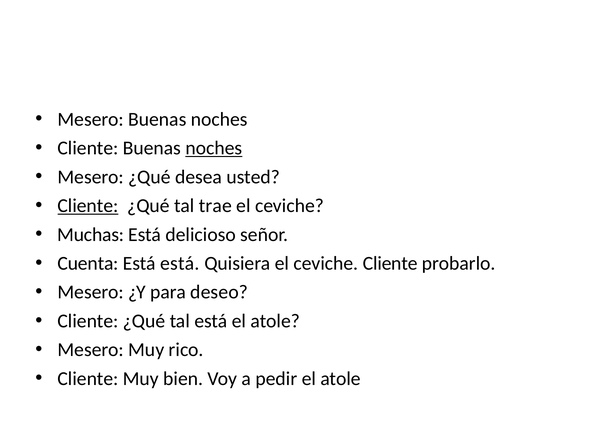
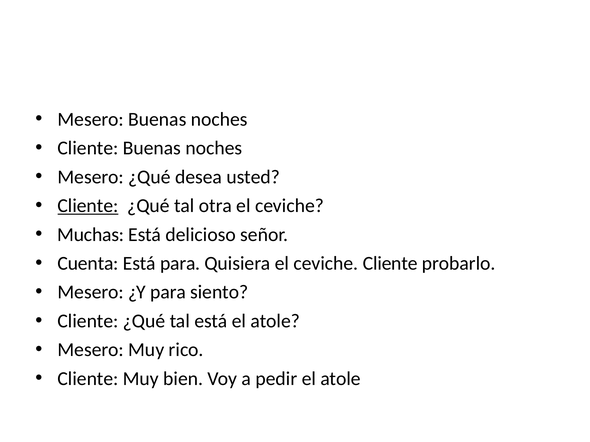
noches at (214, 148) underline: present -> none
trae: trae -> otra
Está está: está -> para
deseo: deseo -> siento
